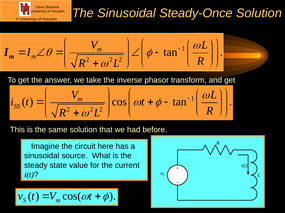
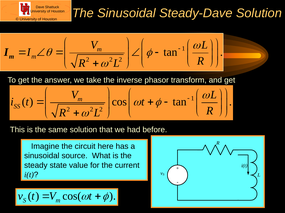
Steady-Once: Steady-Once -> Steady-Dave
